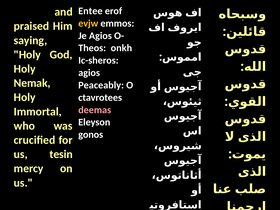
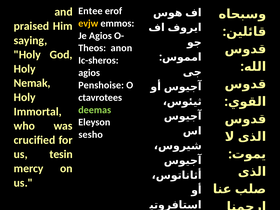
onkh: onkh -> anon
Peaceably: Peaceably -> Penshoise
deemas colour: pink -> light green
gonos: gonos -> sesho
